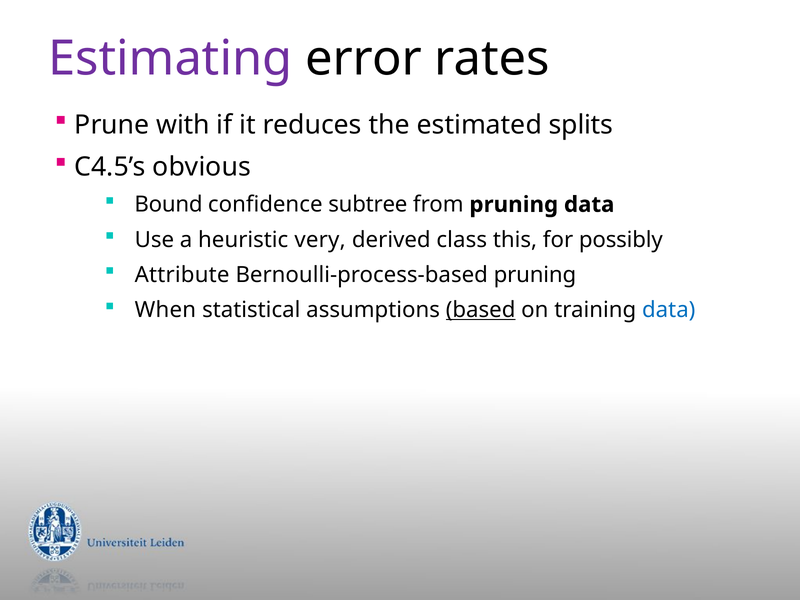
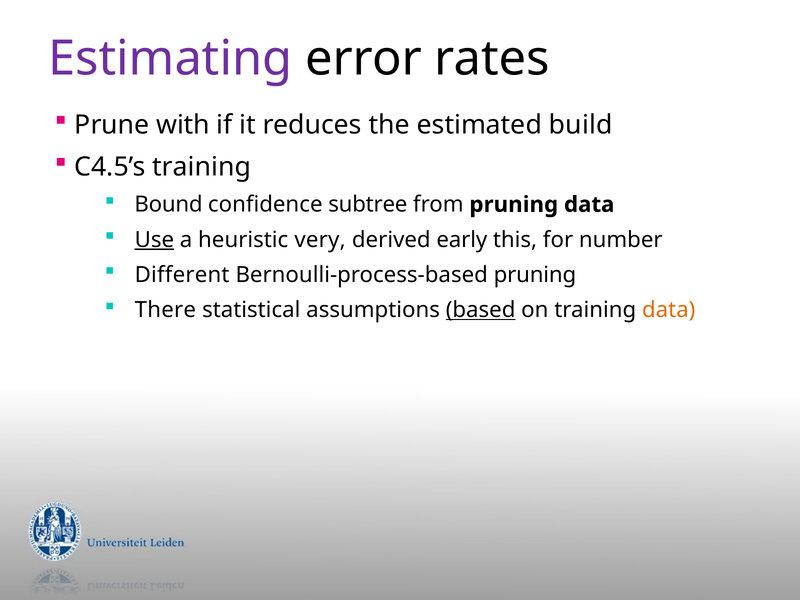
splits: splits -> build
C4.5’s obvious: obvious -> training
Use underline: none -> present
class: class -> early
possibly: possibly -> number
Attribute: Attribute -> Different
When: When -> There
data at (669, 310) colour: blue -> orange
